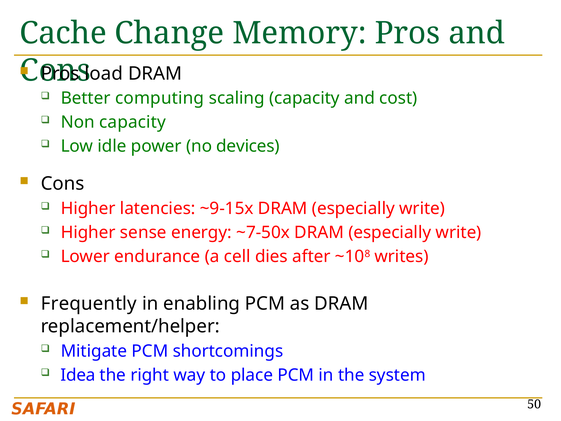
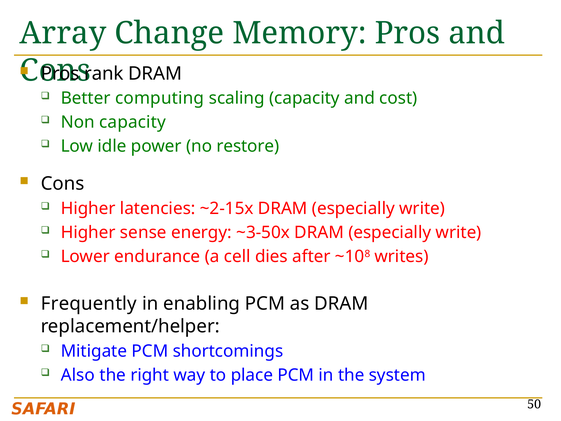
Cache: Cache -> Array
load: load -> rank
devices: devices -> restore
~9-15x: ~9-15x -> ~2-15x
~7-50x: ~7-50x -> ~3-50x
Idea: Idea -> Also
